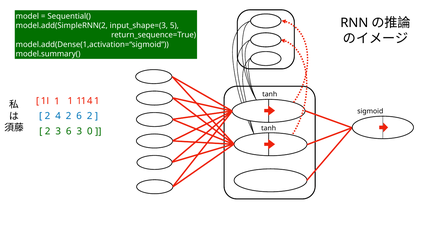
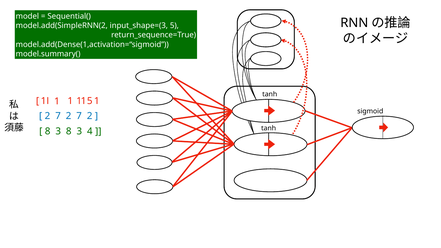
4 at (90, 101): 4 -> 5
4 at (58, 116): 4 -> 7
6 at (79, 116): 6 -> 7
2 at (48, 131): 2 -> 8
3 6: 6 -> 8
0: 0 -> 4
